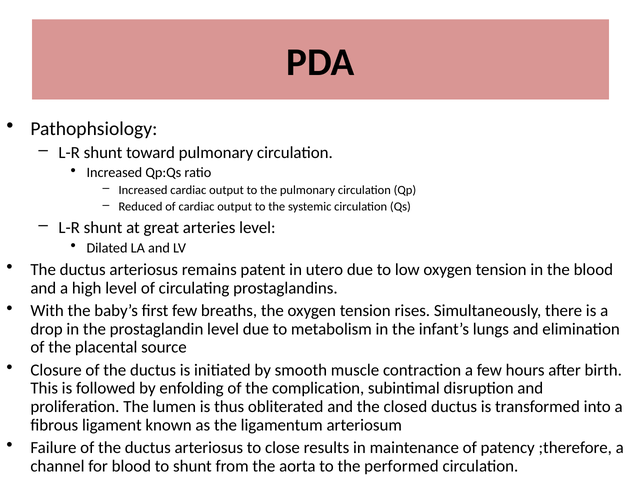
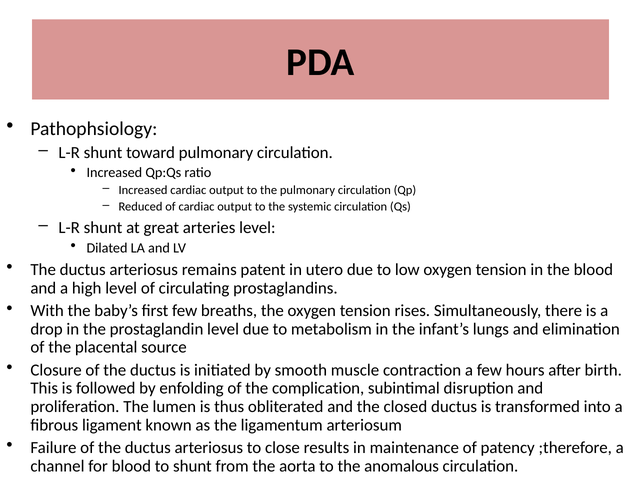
performed: performed -> anomalous
